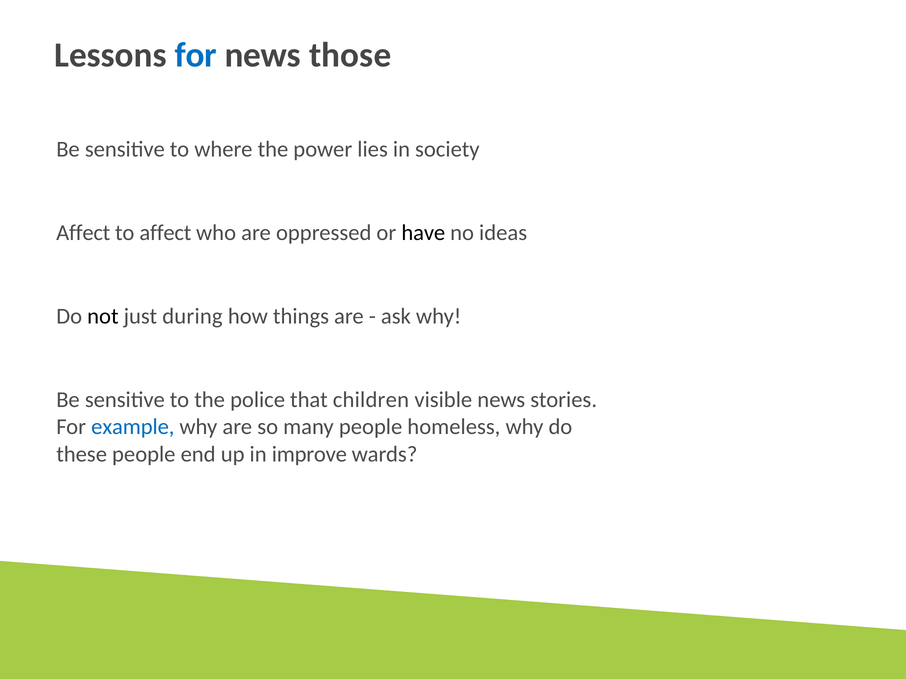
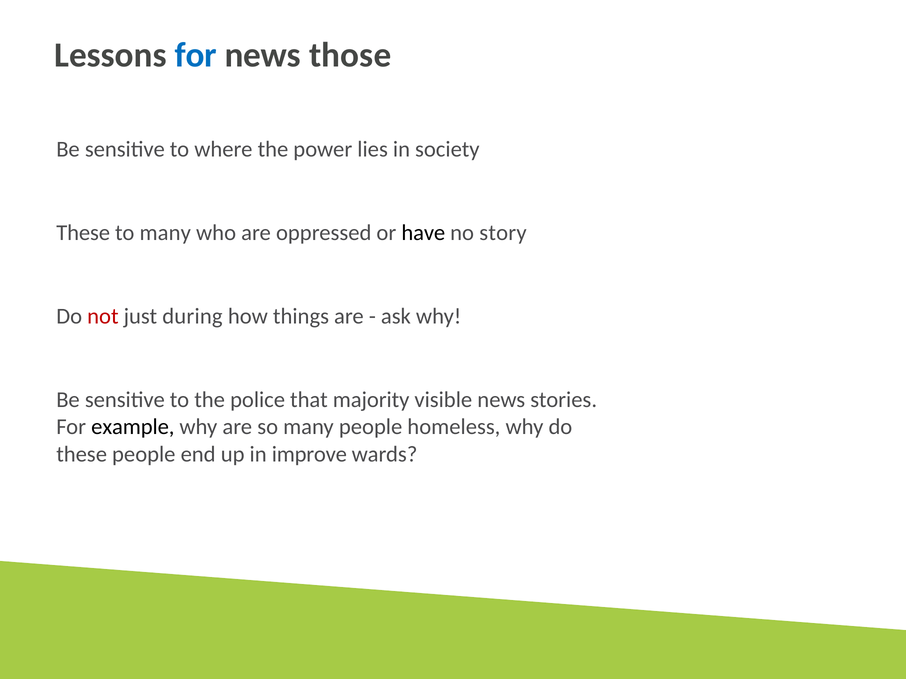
Affect at (83, 233): Affect -> These
to affect: affect -> many
ideas: ideas -> story
not colour: black -> red
children: children -> majority
example colour: blue -> black
